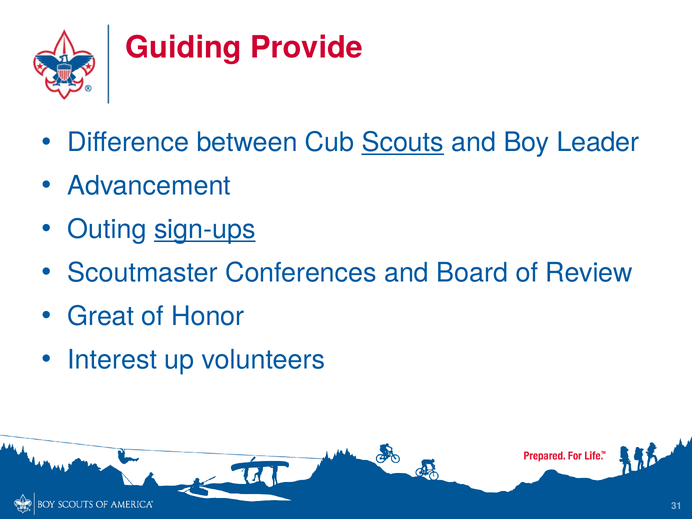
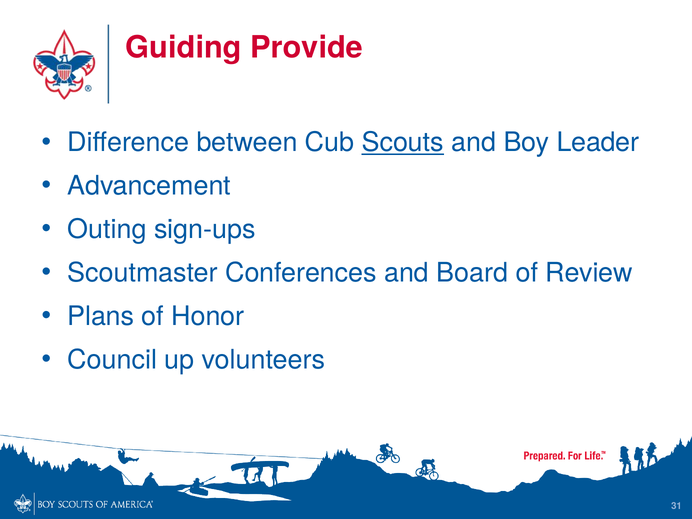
sign-ups underline: present -> none
Great: Great -> Plans
Interest: Interest -> Council
